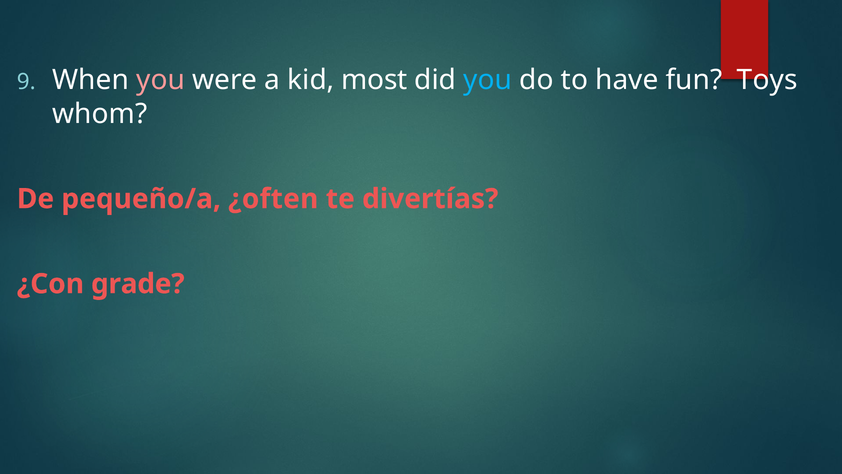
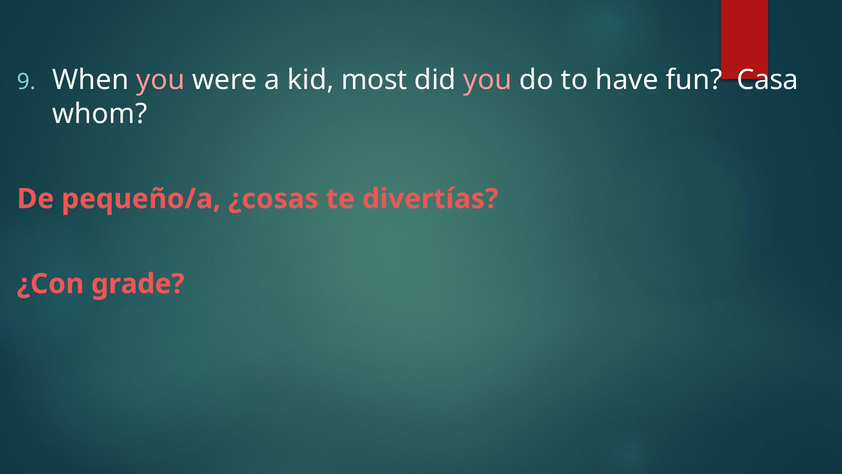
you at (488, 80) colour: light blue -> pink
Toys: Toys -> Casa
¿often: ¿often -> ¿cosas
